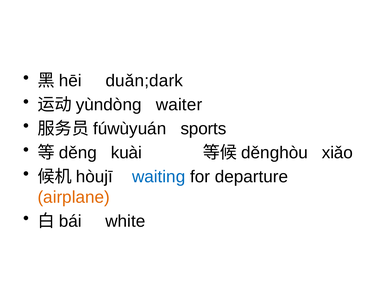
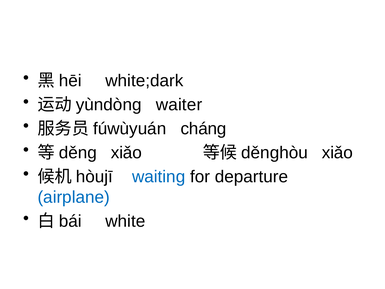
duǎn;dark: duǎn;dark -> white;dark
sports: sports -> cháng
kuài at (126, 153): kuài -> xiǎo
airplane colour: orange -> blue
